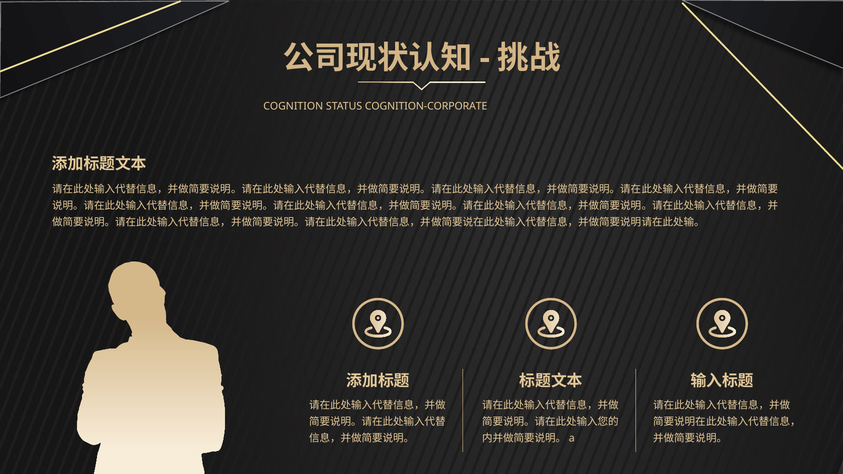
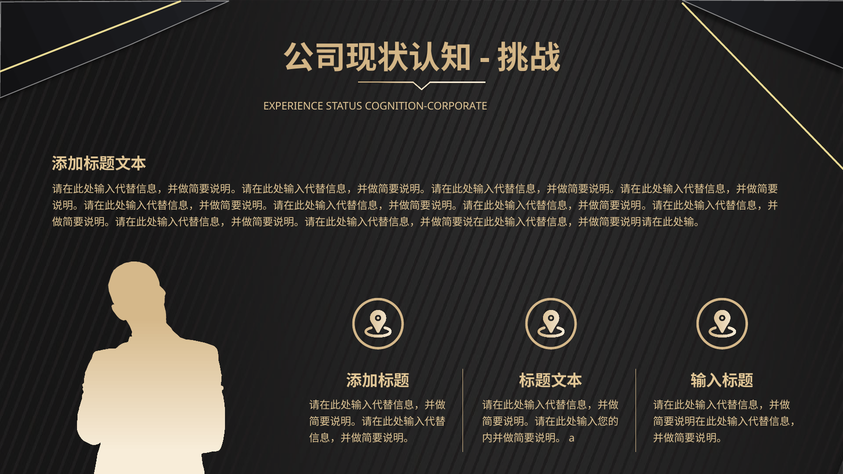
COGNITION: COGNITION -> EXPERIENCE
